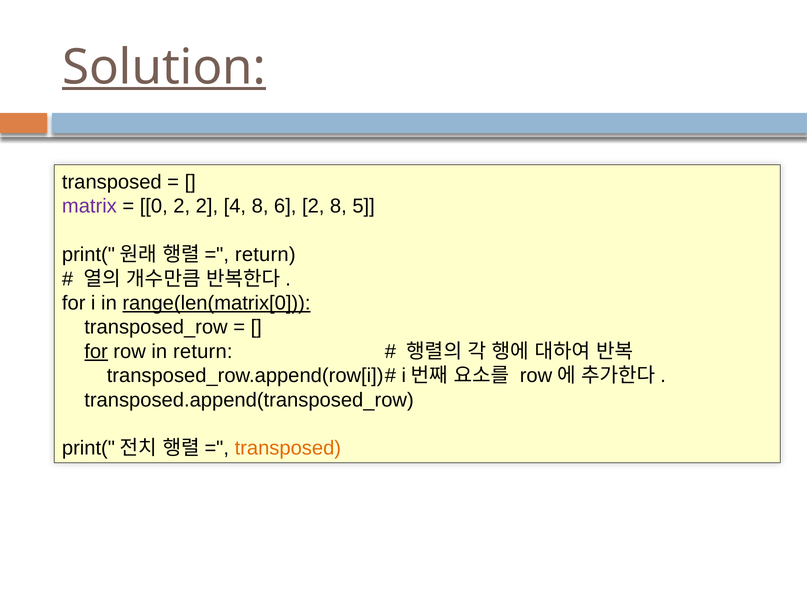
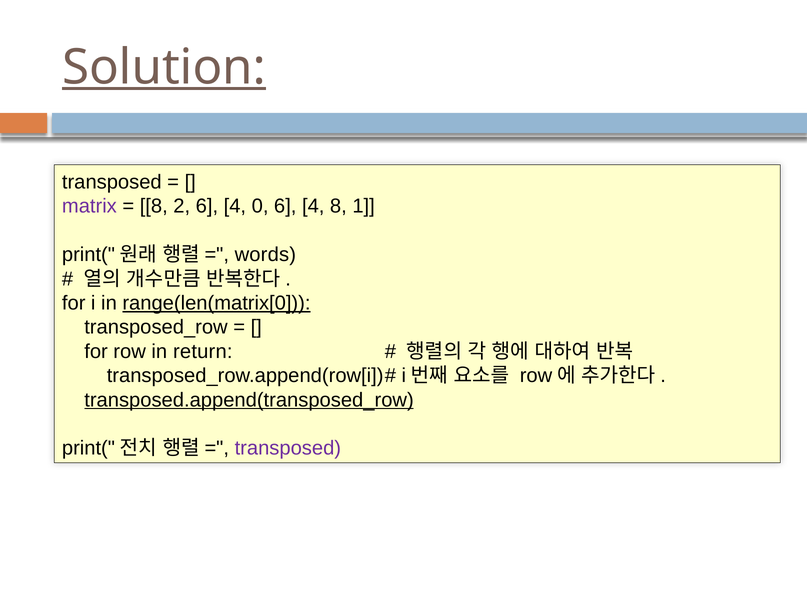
0 at (154, 206): 0 -> 8
2 2: 2 -> 6
4 8: 8 -> 0
2 at (313, 206): 2 -> 4
5: 5 -> 1
return at (265, 255): return -> words
for at (96, 352) underline: present -> none
transposed.append(transposed_row underline: none -> present
transposed at (288, 449) colour: orange -> purple
